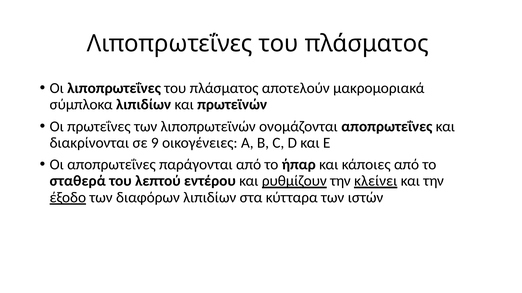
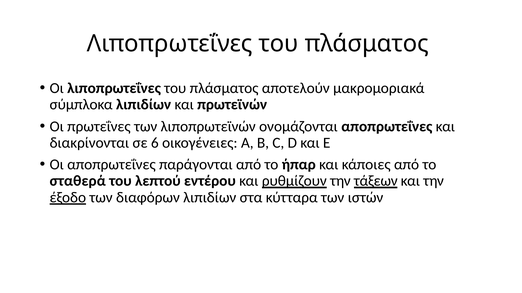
9: 9 -> 6
κλείνει: κλείνει -> τάξεων
